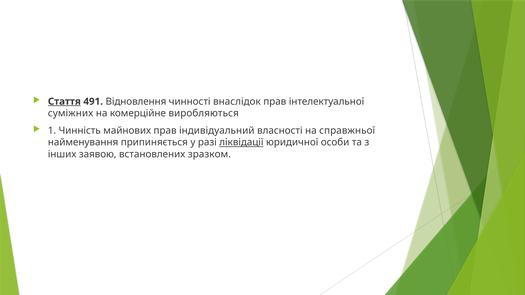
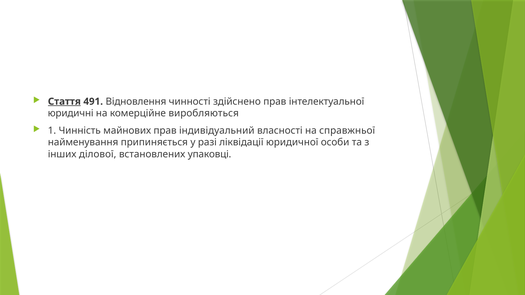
внаслідок: внаслідок -> здійснено
суміжних: суміжних -> юридичні
ліквідації underline: present -> none
заявою: заявою -> ділової
зразком: зразком -> упаковці
